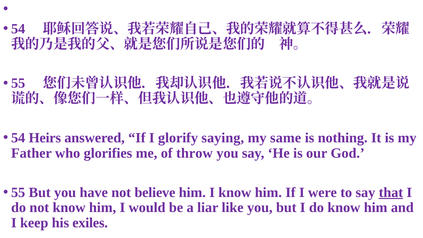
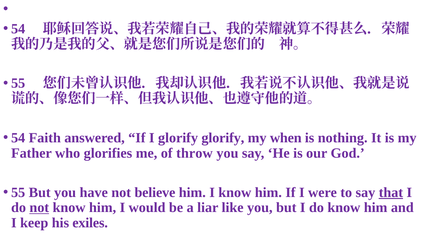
Heirs: Heirs -> Faith
glorify saying: saying -> glorify
same: same -> when
not at (39, 208) underline: none -> present
